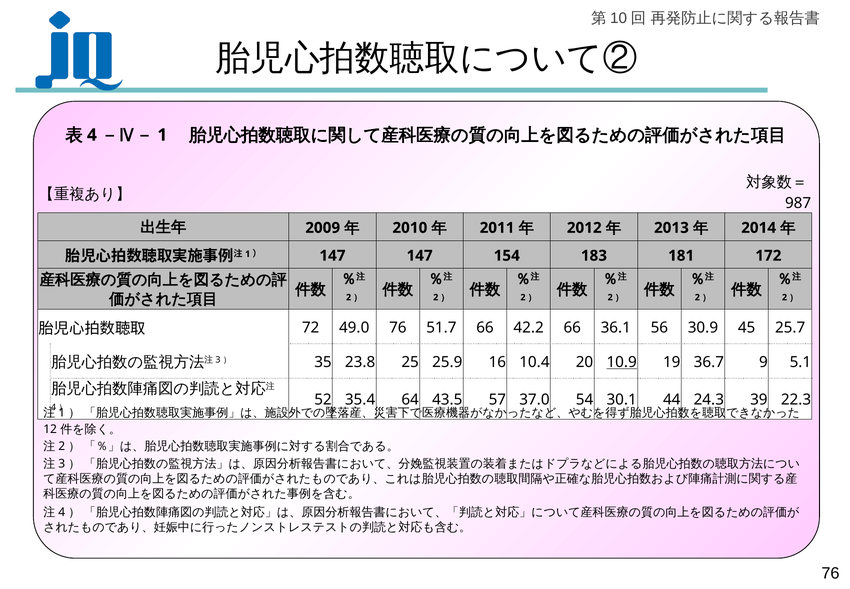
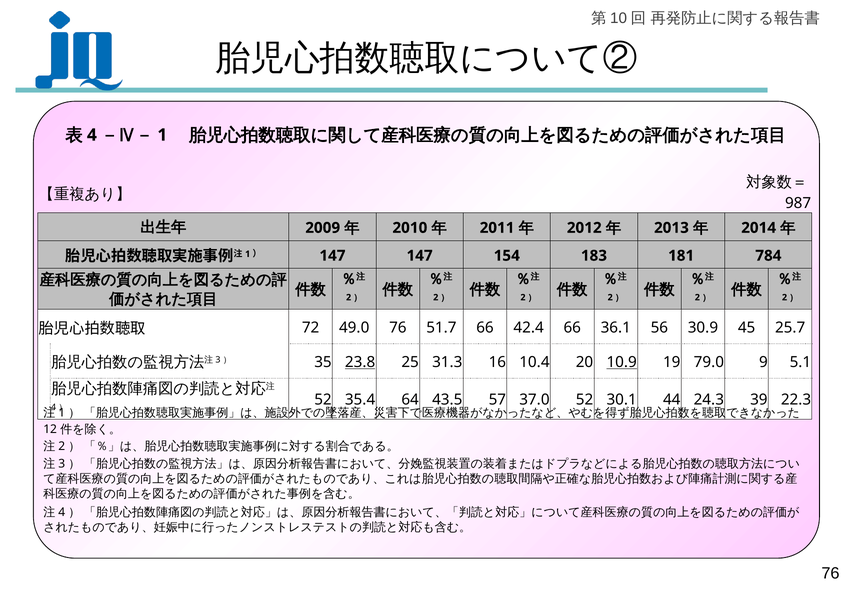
172: 172 -> 784
42.2: 42.2 -> 42.4
23.8 underline: none -> present
25.9: 25.9 -> 31.3
36.7: 36.7 -> 79.0
37.0 54: 54 -> 52
